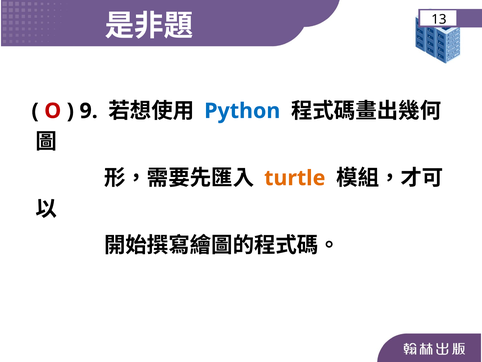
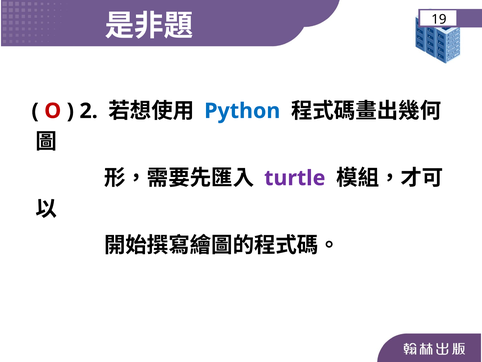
13: 13 -> 19
9: 9 -> 2
turtle colour: orange -> purple
